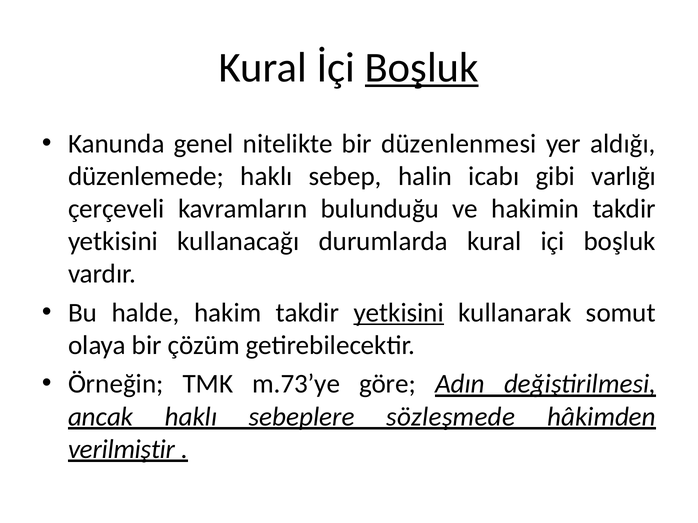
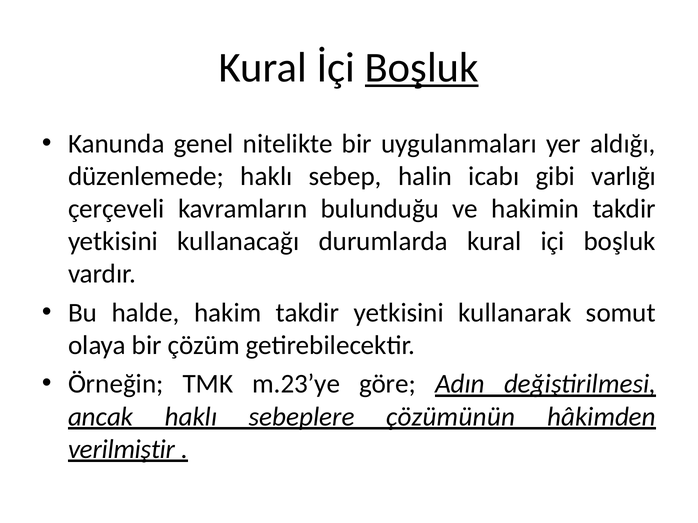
düzenlenmesi: düzenlenmesi -> uygulanmaları
yetkisini at (399, 313) underline: present -> none
m.73’ye: m.73’ye -> m.23’ye
sözleşmede: sözleşmede -> çözümünün
